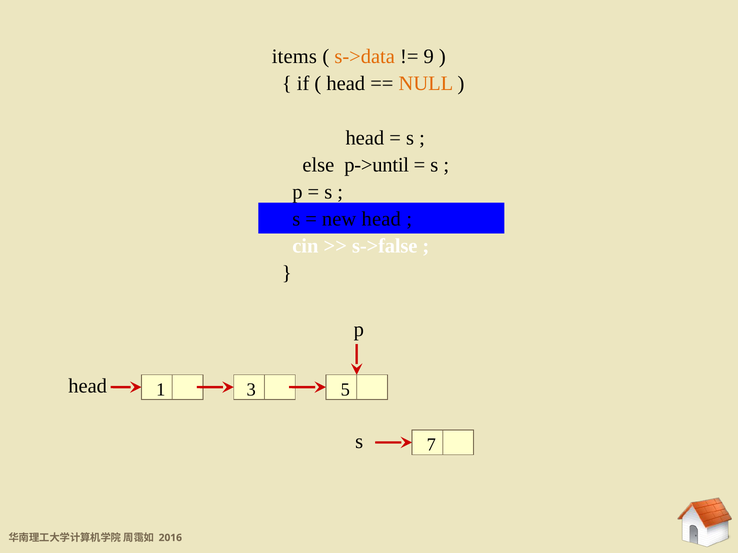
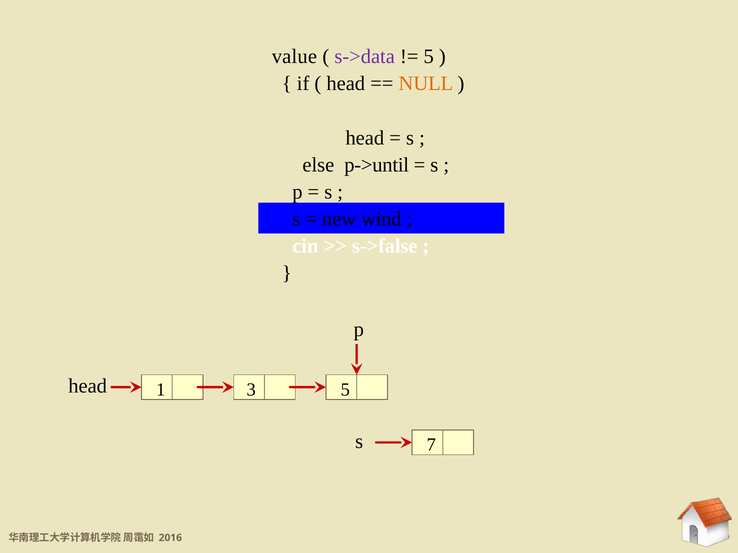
items: items -> value
s->data colour: orange -> purple
9 at (429, 57): 9 -> 5
new head: head -> wind
